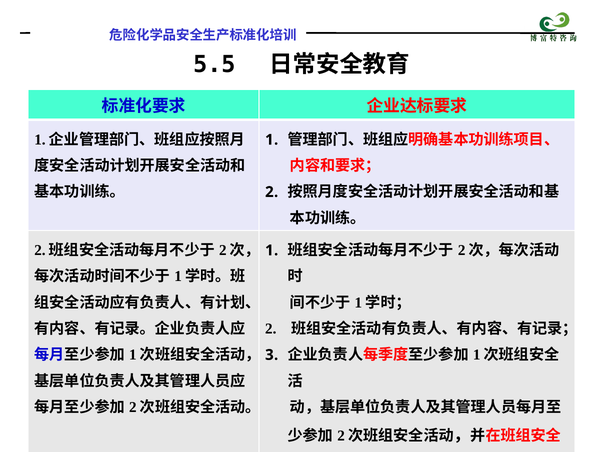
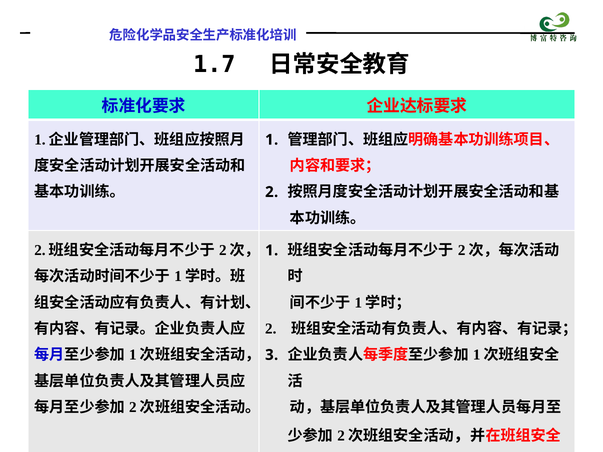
5.5: 5.5 -> 1.7
